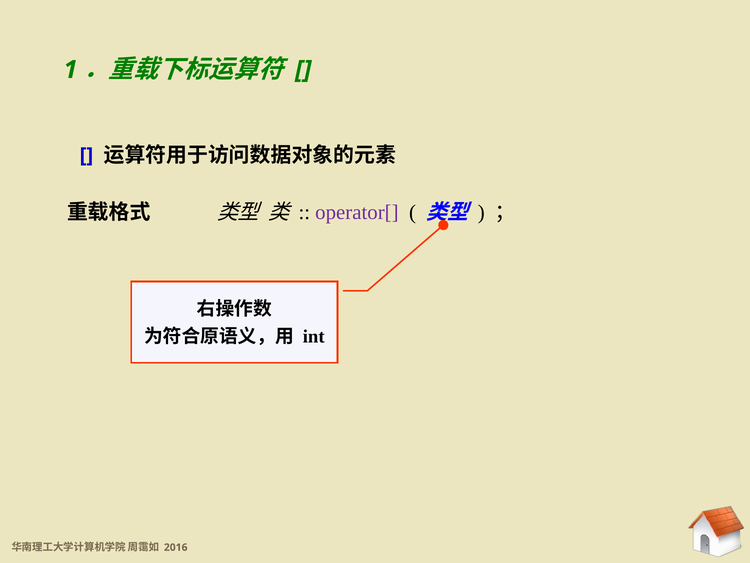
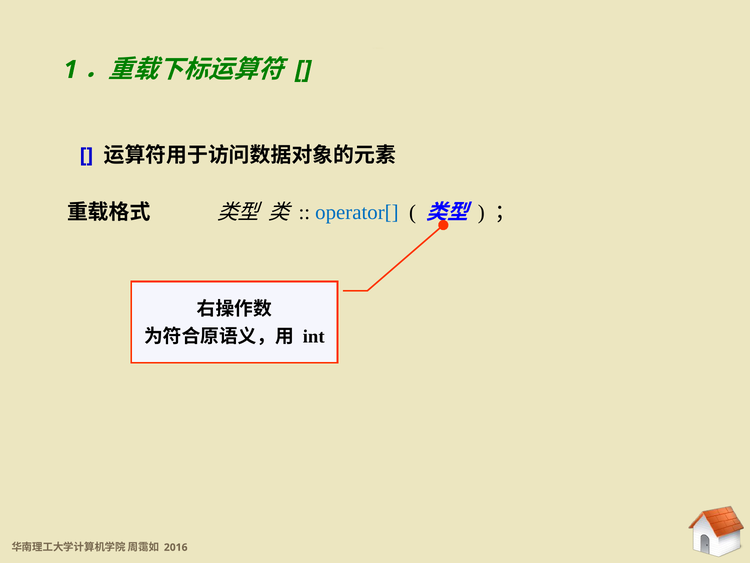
operator[ colour: purple -> blue
